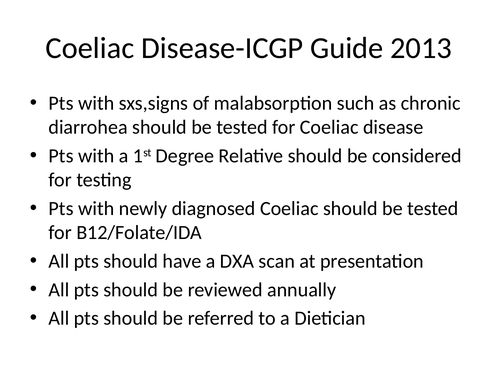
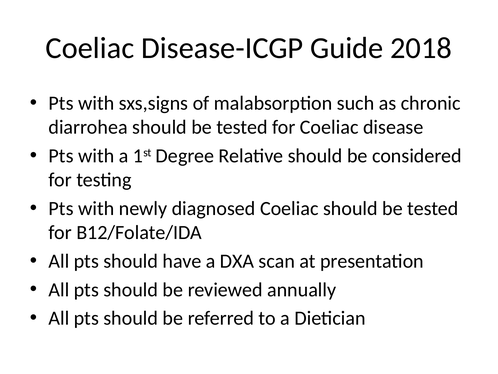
2013: 2013 -> 2018
